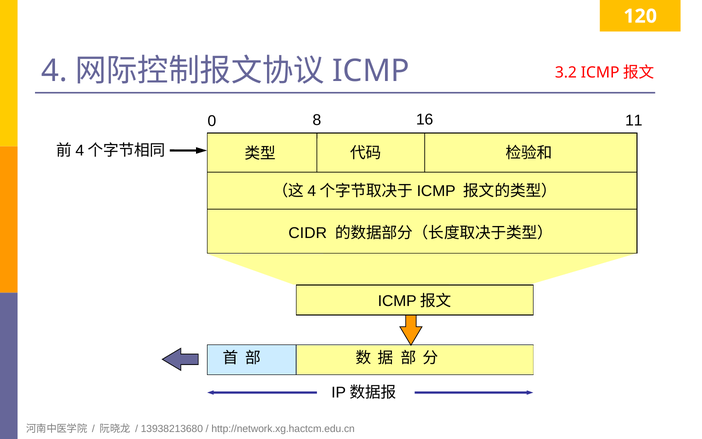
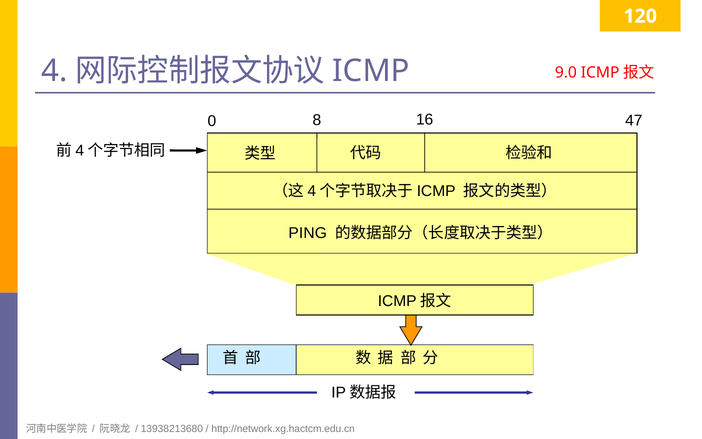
3.2: 3.2 -> 9.0
11: 11 -> 47
CIDR: CIDR -> PING
